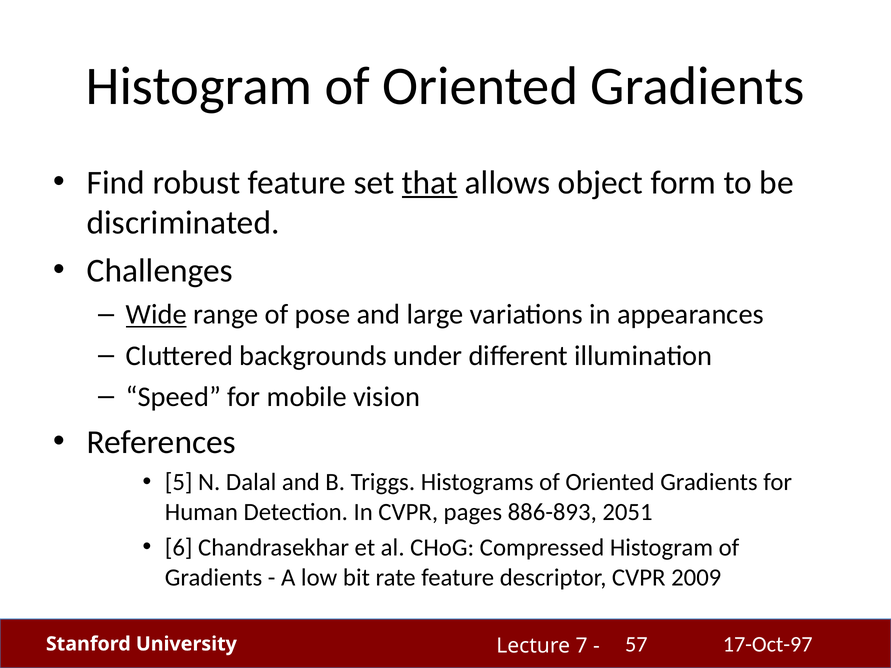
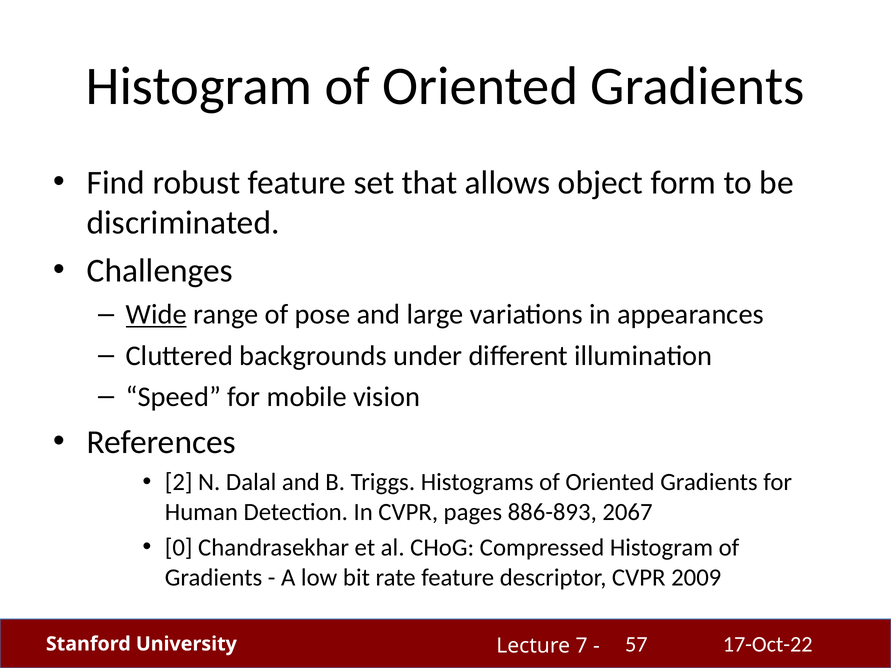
that underline: present -> none
5: 5 -> 2
2051: 2051 -> 2067
6: 6 -> 0
17-Oct-97: 17-Oct-97 -> 17-Oct-22
